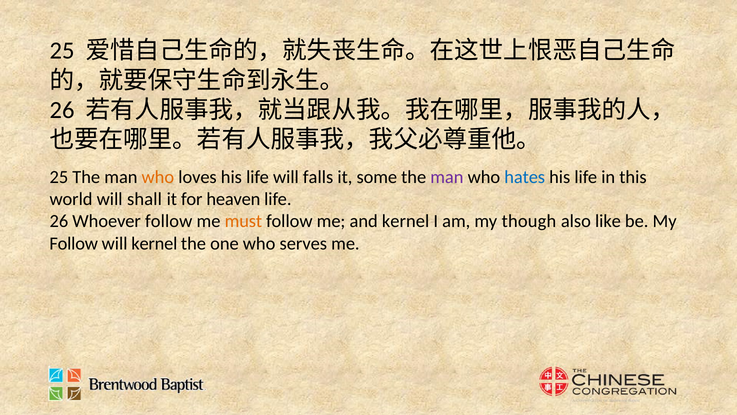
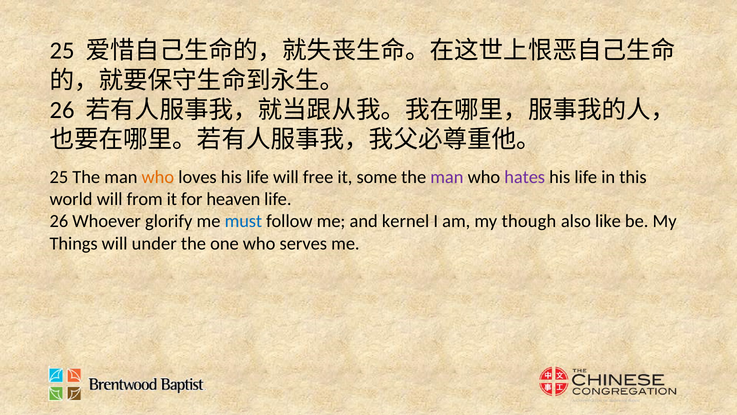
falls: falls -> free
hates colour: blue -> purple
shall: shall -> from
Whoever follow: follow -> glorify
must colour: orange -> blue
Follow at (74, 243): Follow -> Things
will kernel: kernel -> under
